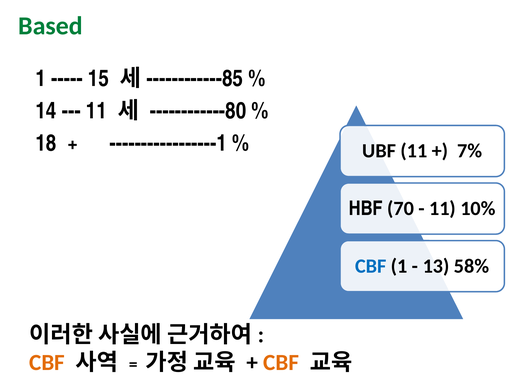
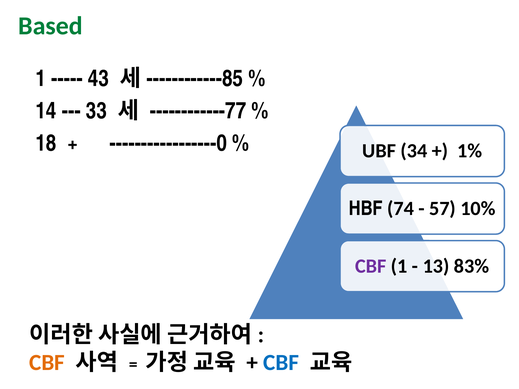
15: 15 -> 43
11 at (96, 111): 11 -> 33
------------80: ------------80 -> ------------77
-----------------1: -----------------1 -> -----------------0
UBF 11: 11 -> 34
7%: 7% -> 1%
70: 70 -> 74
11 at (443, 209): 11 -> 57
CBF at (371, 266) colour: blue -> purple
58%: 58% -> 83%
CBF at (281, 363) colour: orange -> blue
